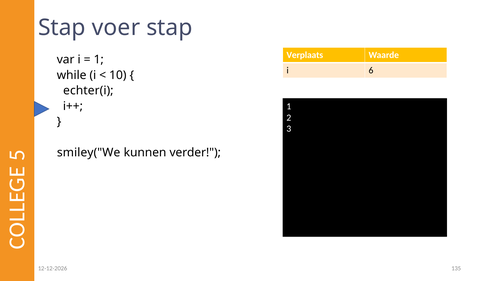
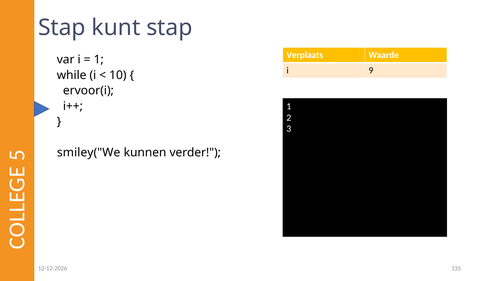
voer: voer -> kunt
6: 6 -> 9
echter(i: echter(i -> ervoor(i
